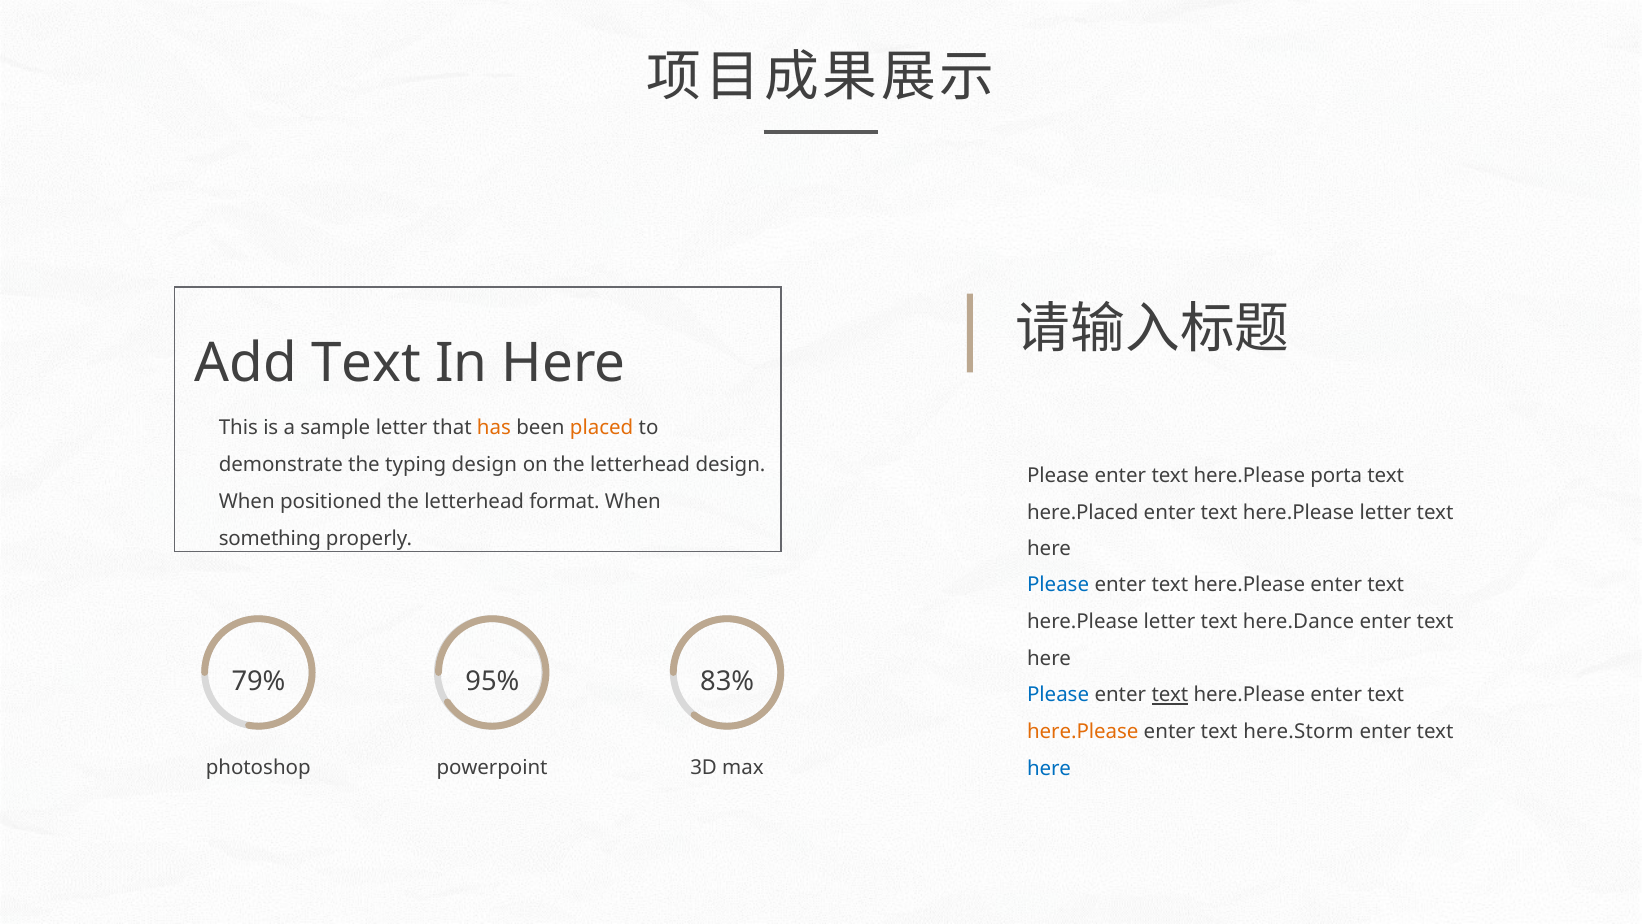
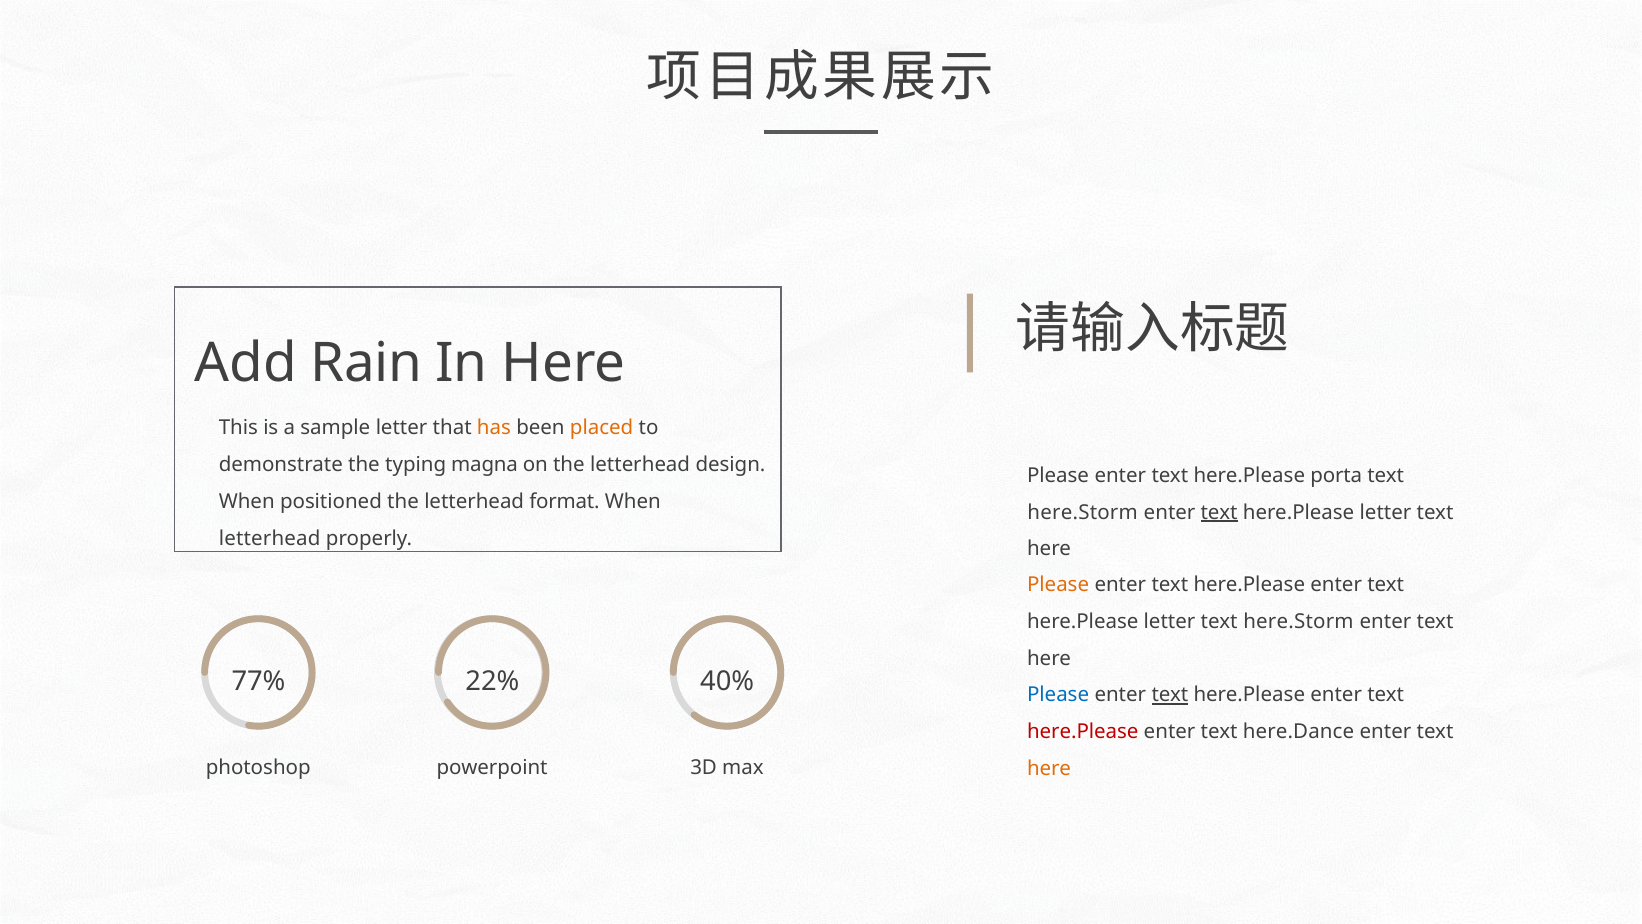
Add Text: Text -> Rain
typing design: design -> magna
here.Placed at (1083, 512): here.Placed -> here.Storm
text at (1219, 512) underline: none -> present
something at (270, 538): something -> letterhead
Please at (1058, 585) colour: blue -> orange
here.Dance at (1299, 622): here.Dance -> here.Storm
79%: 79% -> 77%
95%: 95% -> 22%
83%: 83% -> 40%
here.Please at (1083, 732) colour: orange -> red
here.Storm: here.Storm -> here.Dance
here at (1049, 769) colour: blue -> orange
